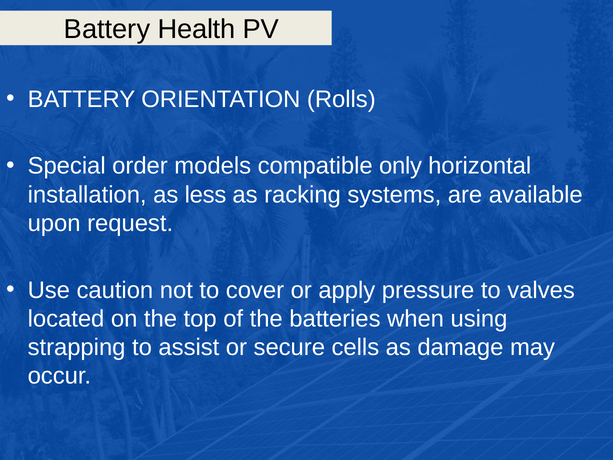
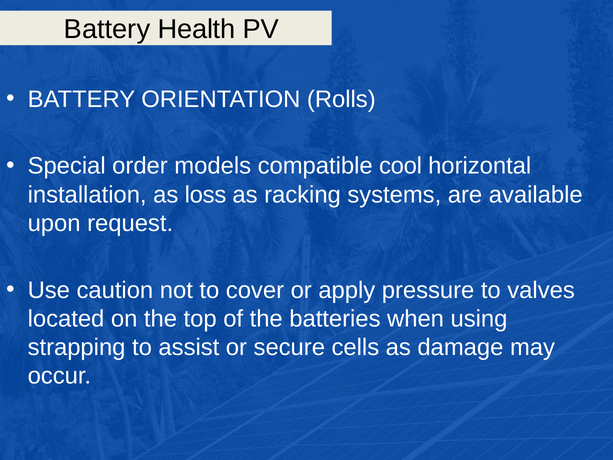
only: only -> cool
less: less -> loss
